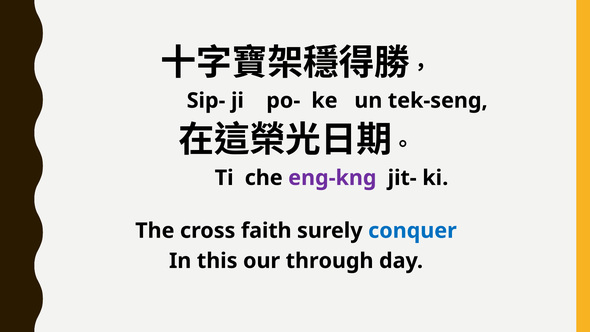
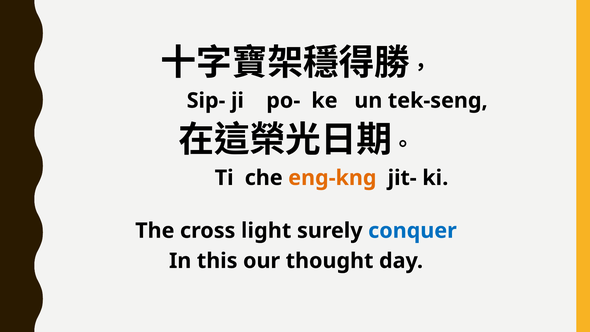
eng-kng colour: purple -> orange
faith: faith -> light
through: through -> thought
